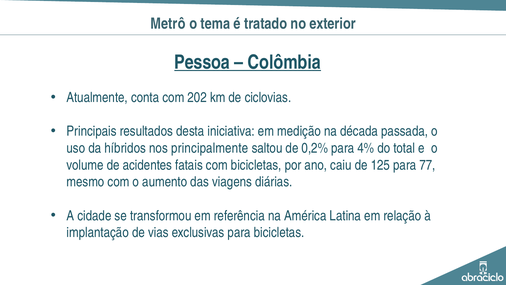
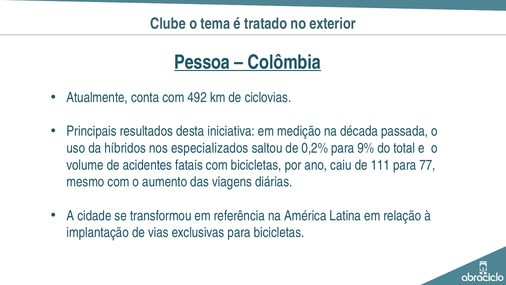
Metrô: Metrô -> Clube
202: 202 -> 492
principalmente: principalmente -> especializados
4%: 4% -> 9%
125: 125 -> 111
